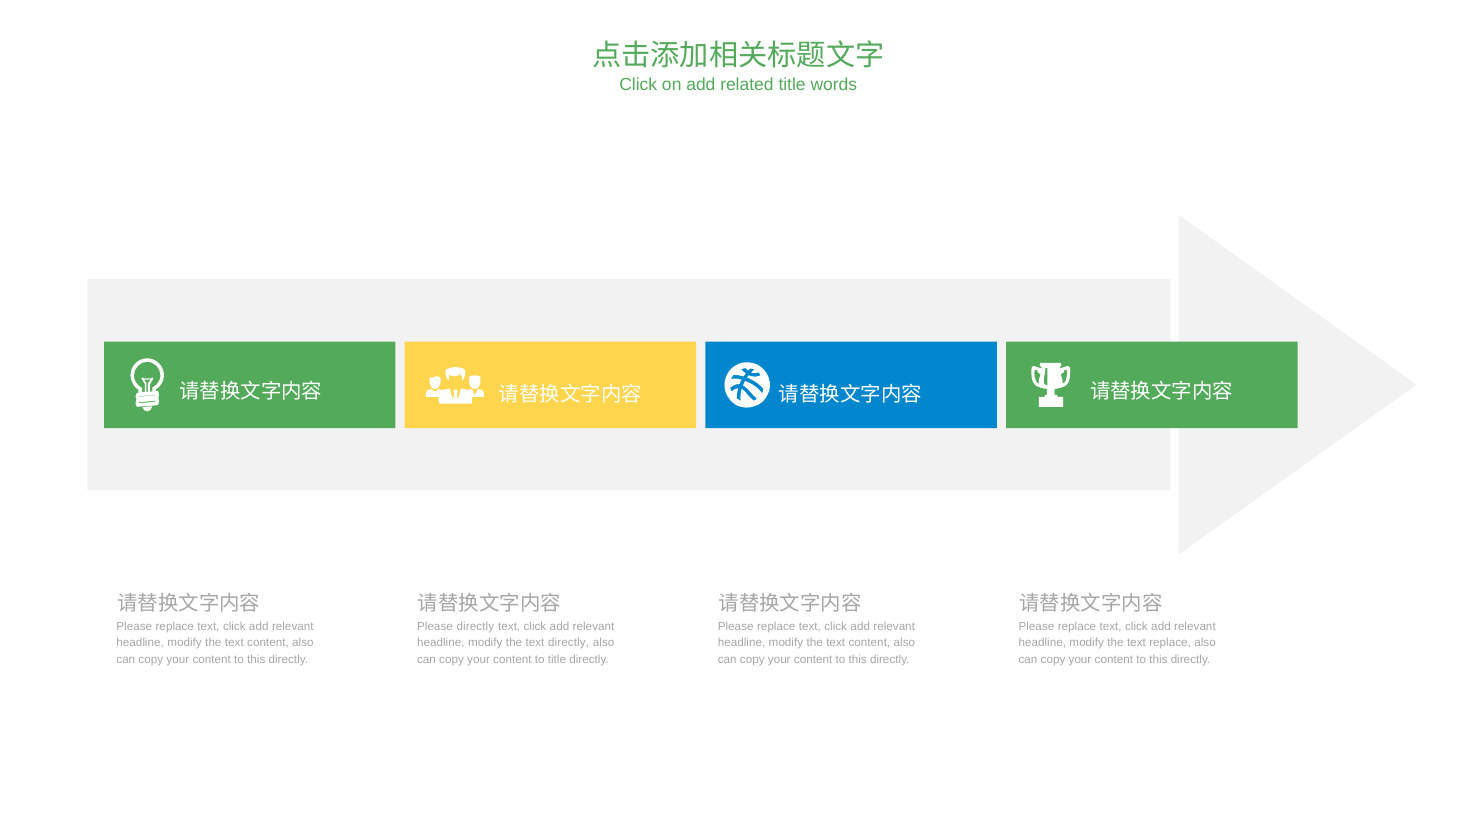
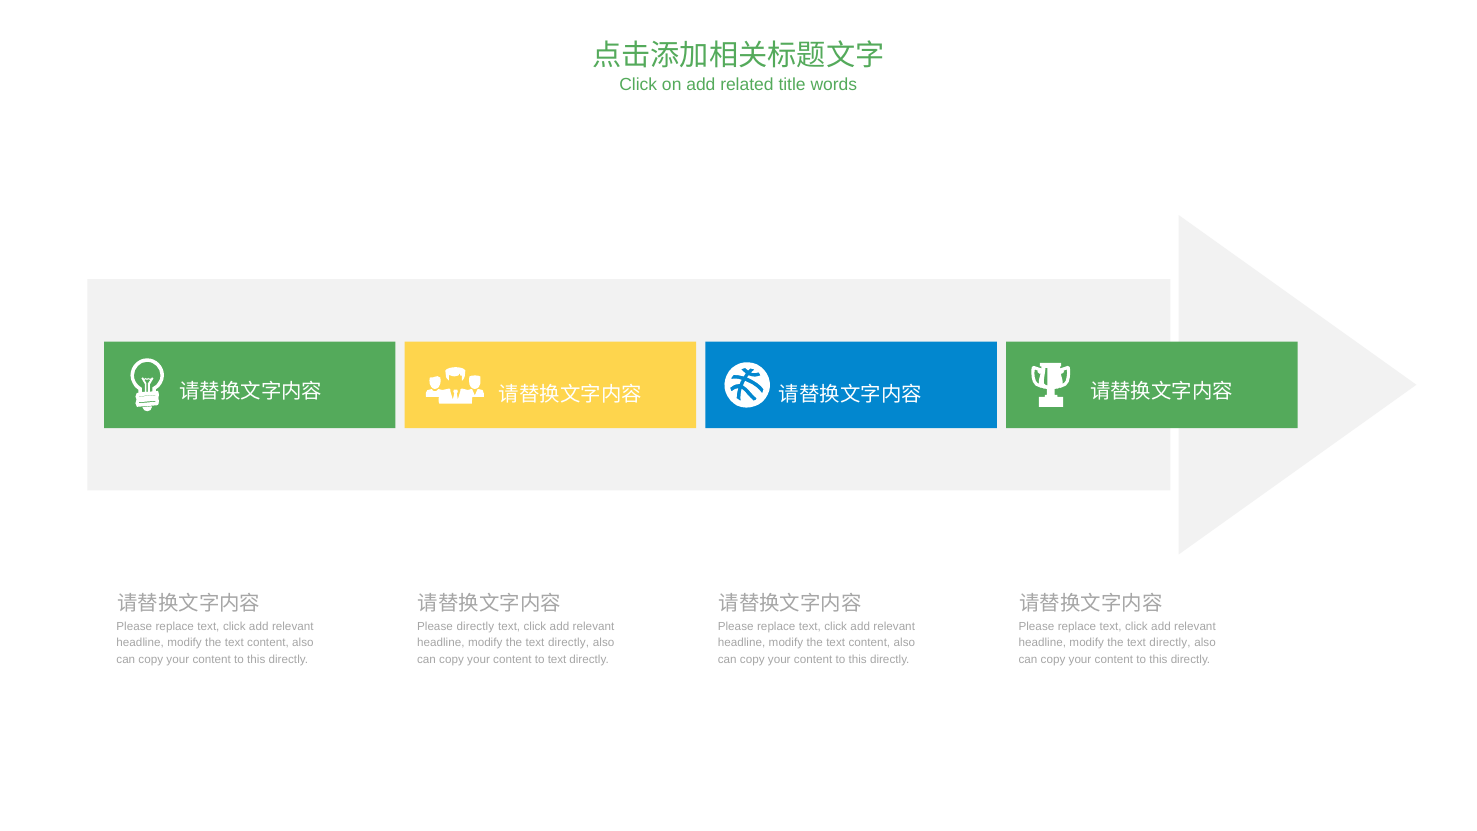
replace at (1170, 643): replace -> directly
to title: title -> text
